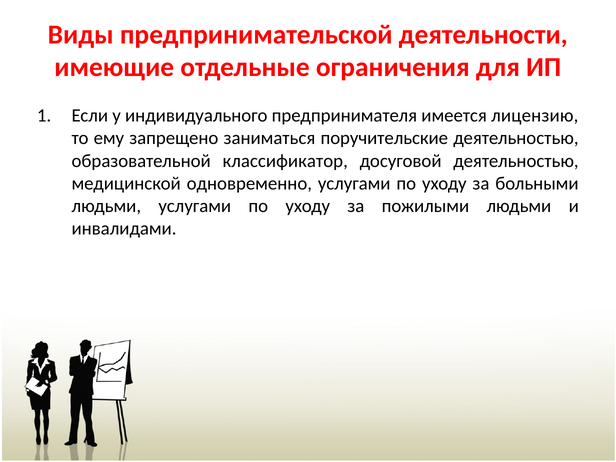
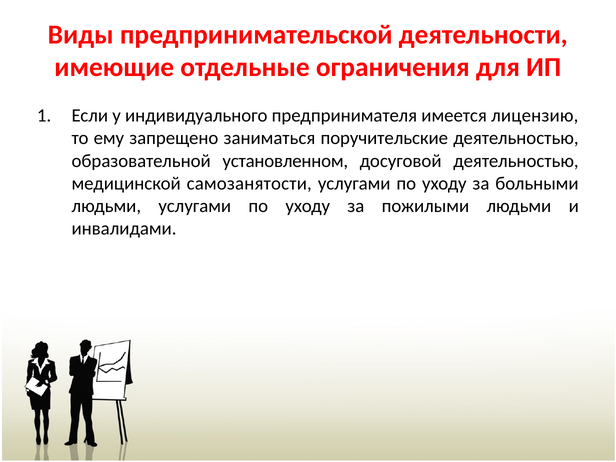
классификатор: классификатор -> установленном
одновременно: одновременно -> самозанятости
